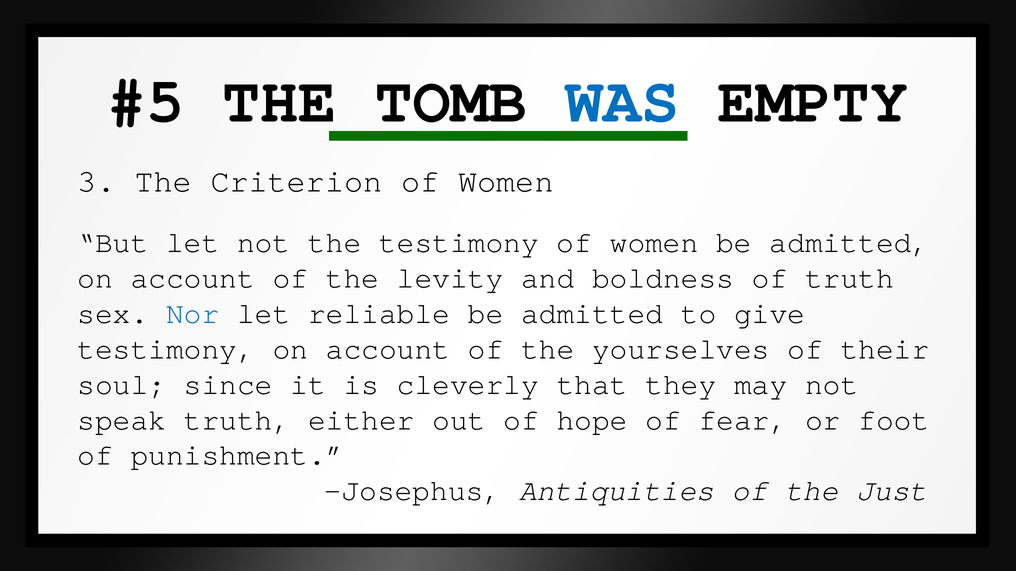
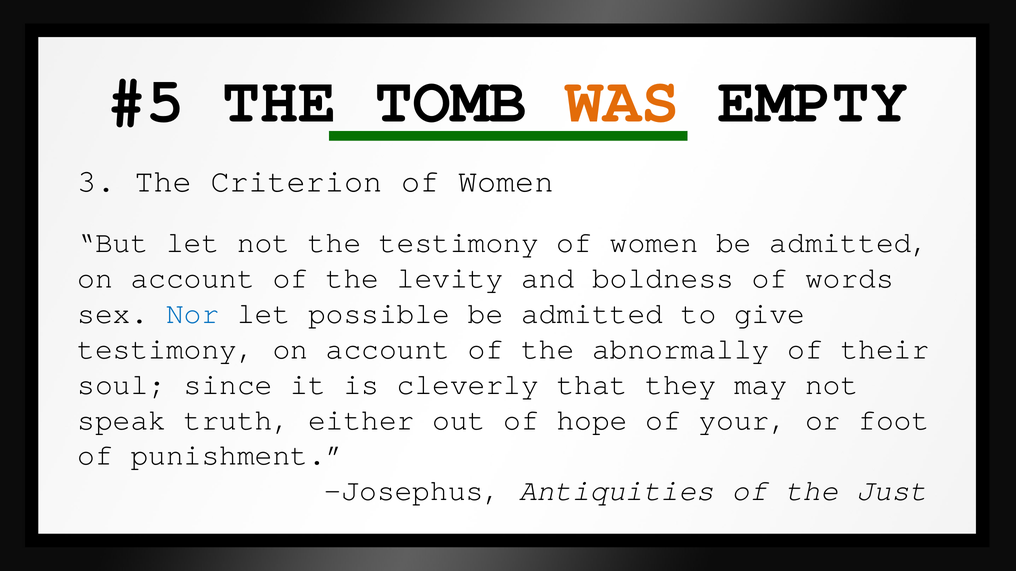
WAS colour: blue -> orange
of truth: truth -> words
reliable: reliable -> possible
yourselves: yourselves -> abnormally
fear: fear -> your
